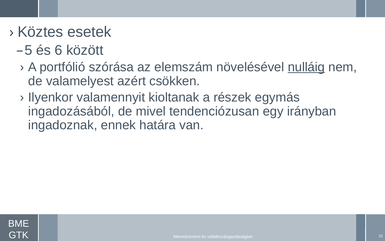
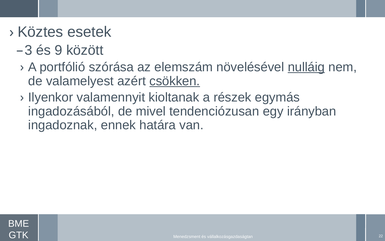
5: 5 -> 3
6: 6 -> 9
csökken underline: none -> present
